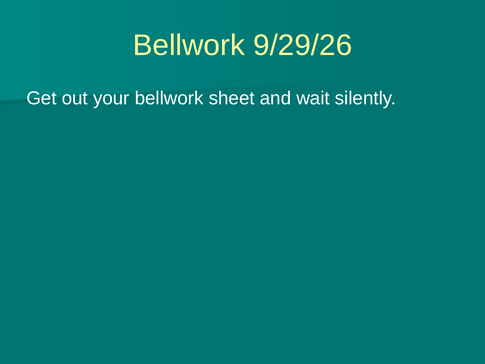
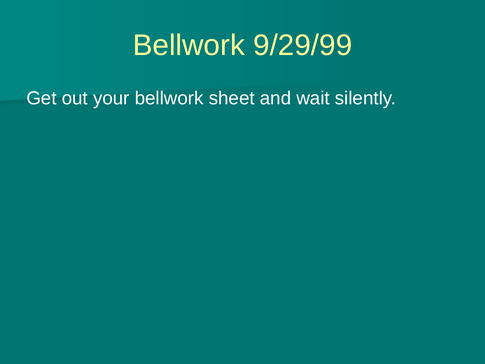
9/29/26: 9/29/26 -> 9/29/99
